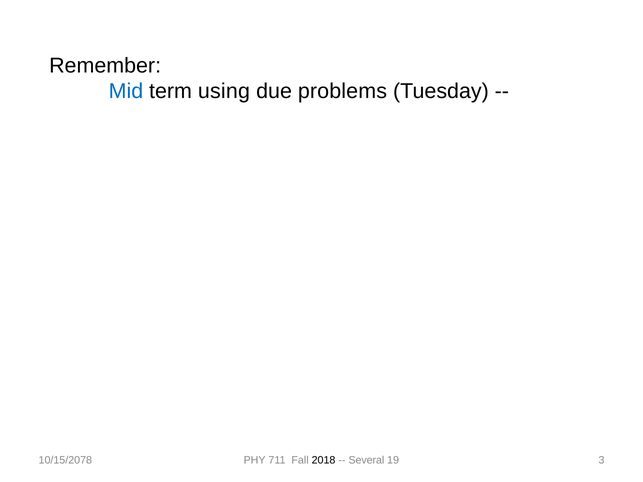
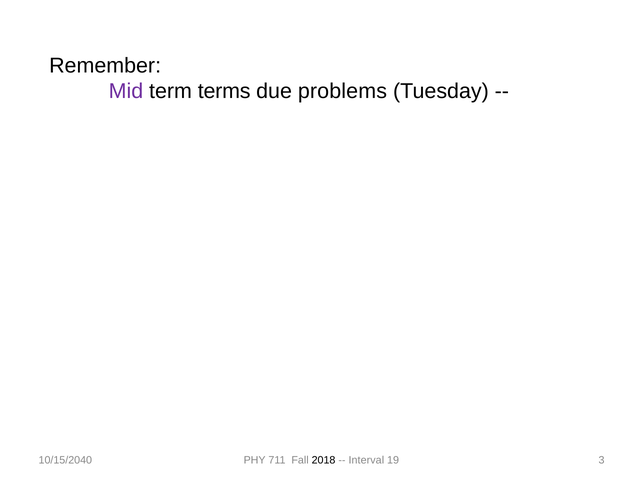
Mid colour: blue -> purple
using: using -> terms
10/15/2078: 10/15/2078 -> 10/15/2040
Several: Several -> Interval
